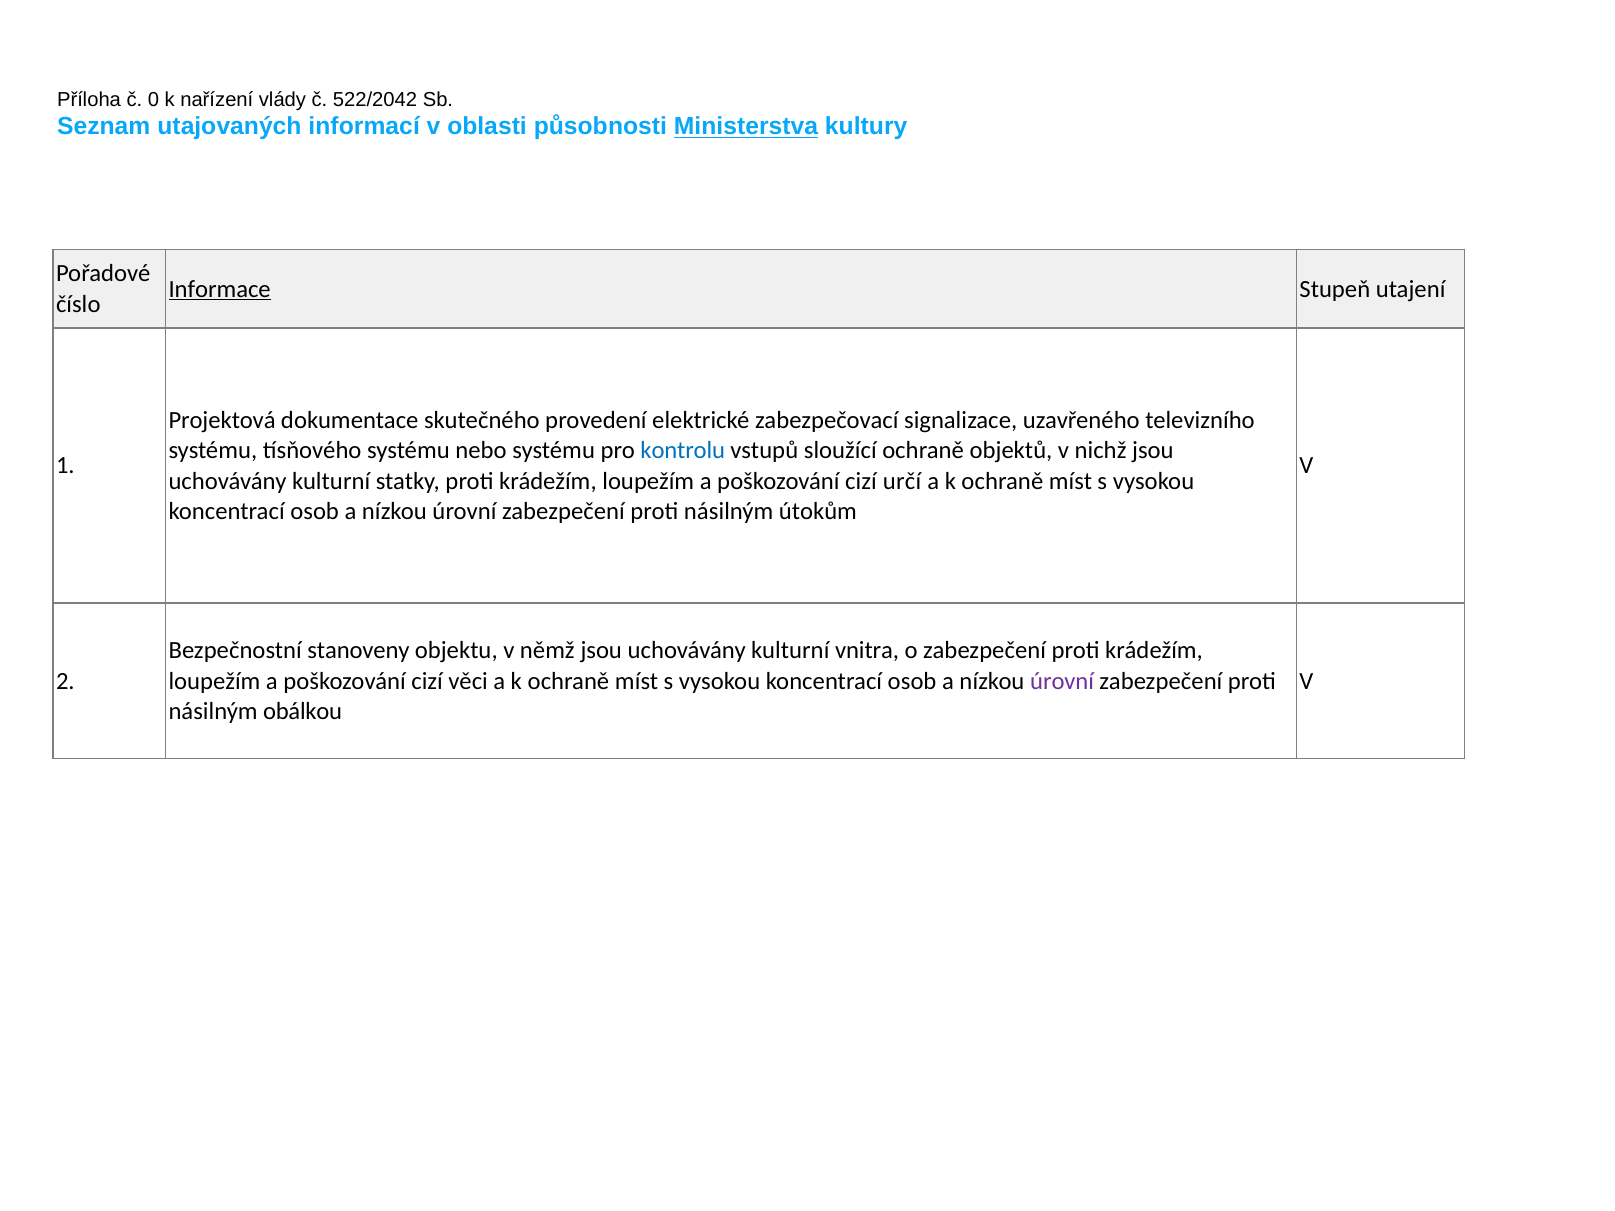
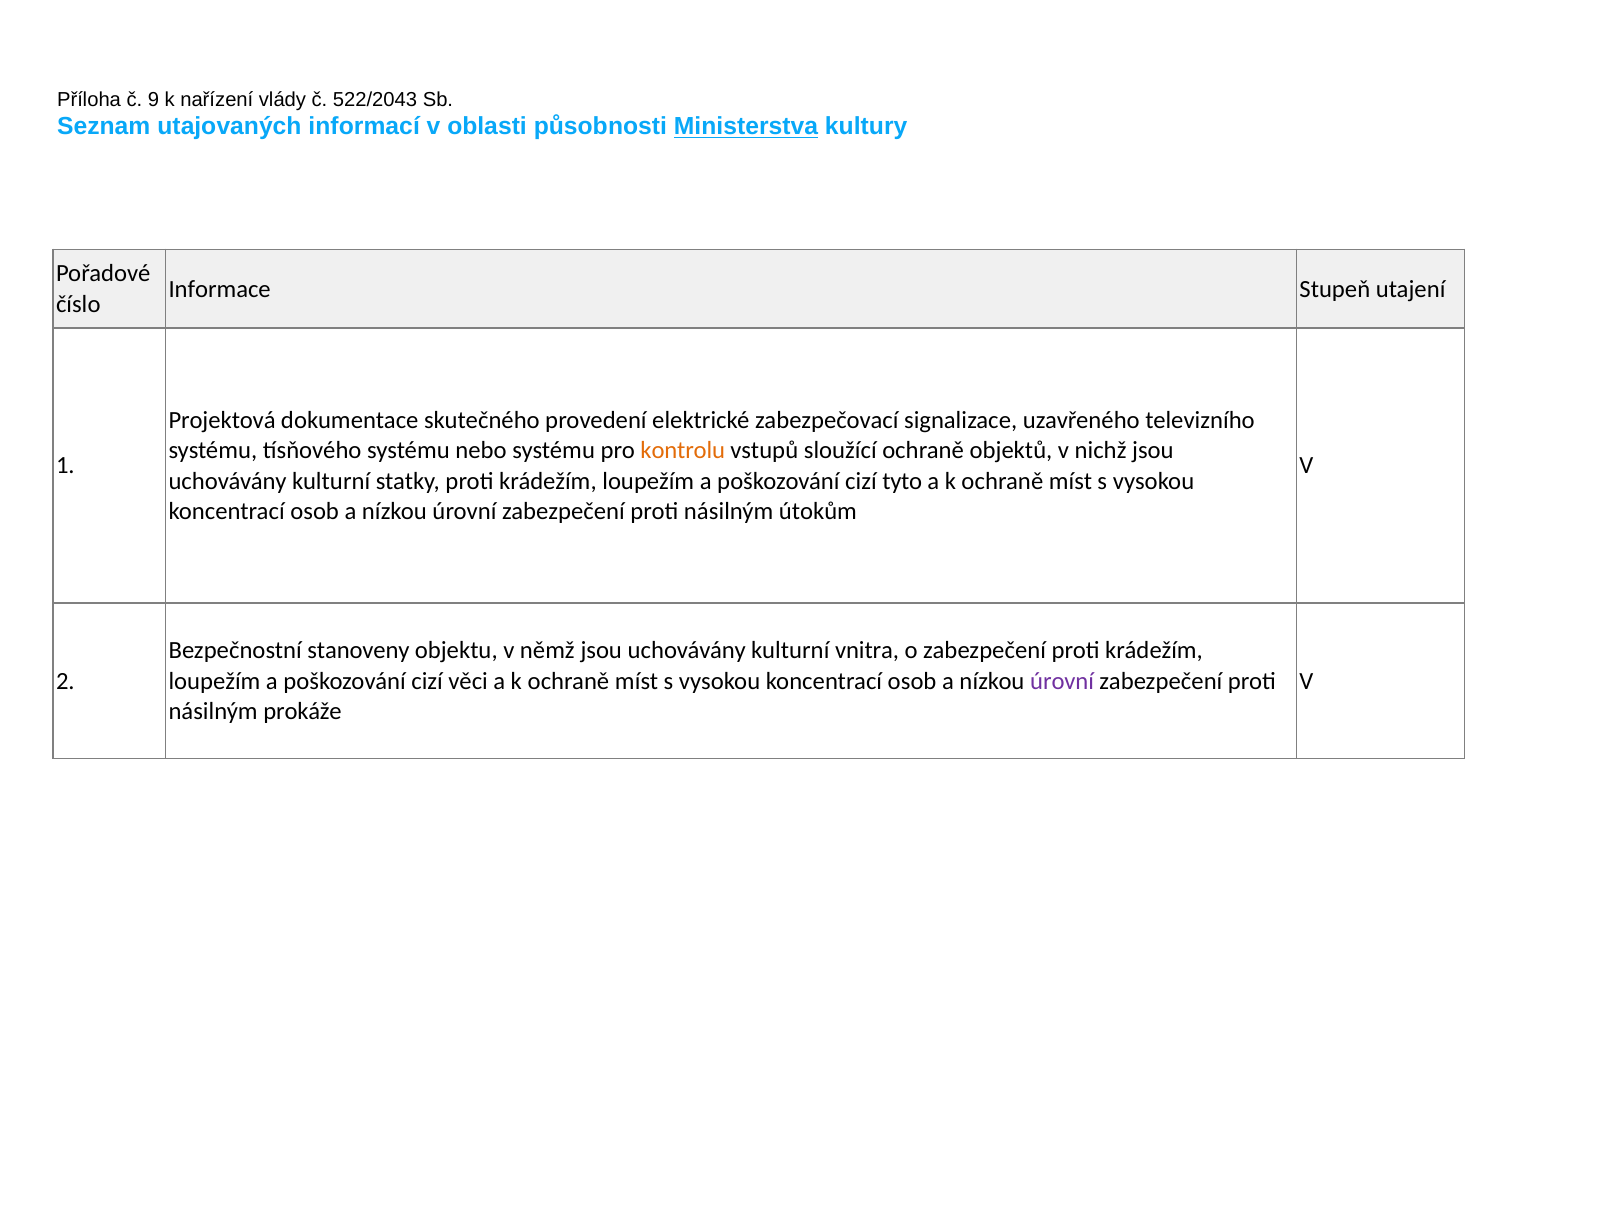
0: 0 -> 9
522/2042: 522/2042 -> 522/2043
Informace underline: present -> none
kontrolu colour: blue -> orange
určí: určí -> tyto
obálkou: obálkou -> prokáže
